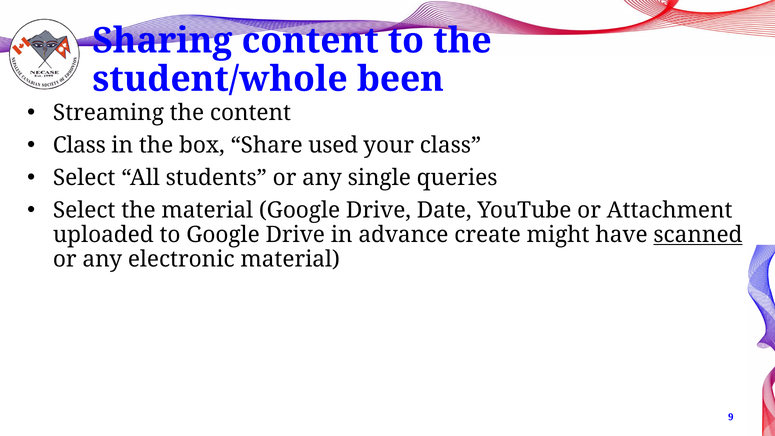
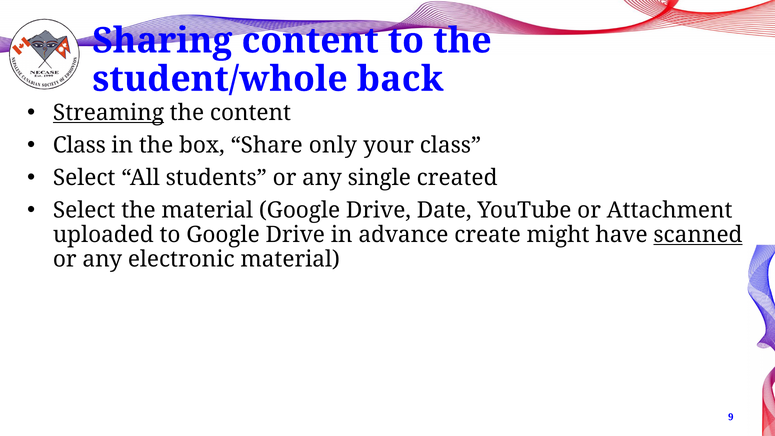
been: been -> back
Streaming underline: none -> present
used: used -> only
queries: queries -> created
